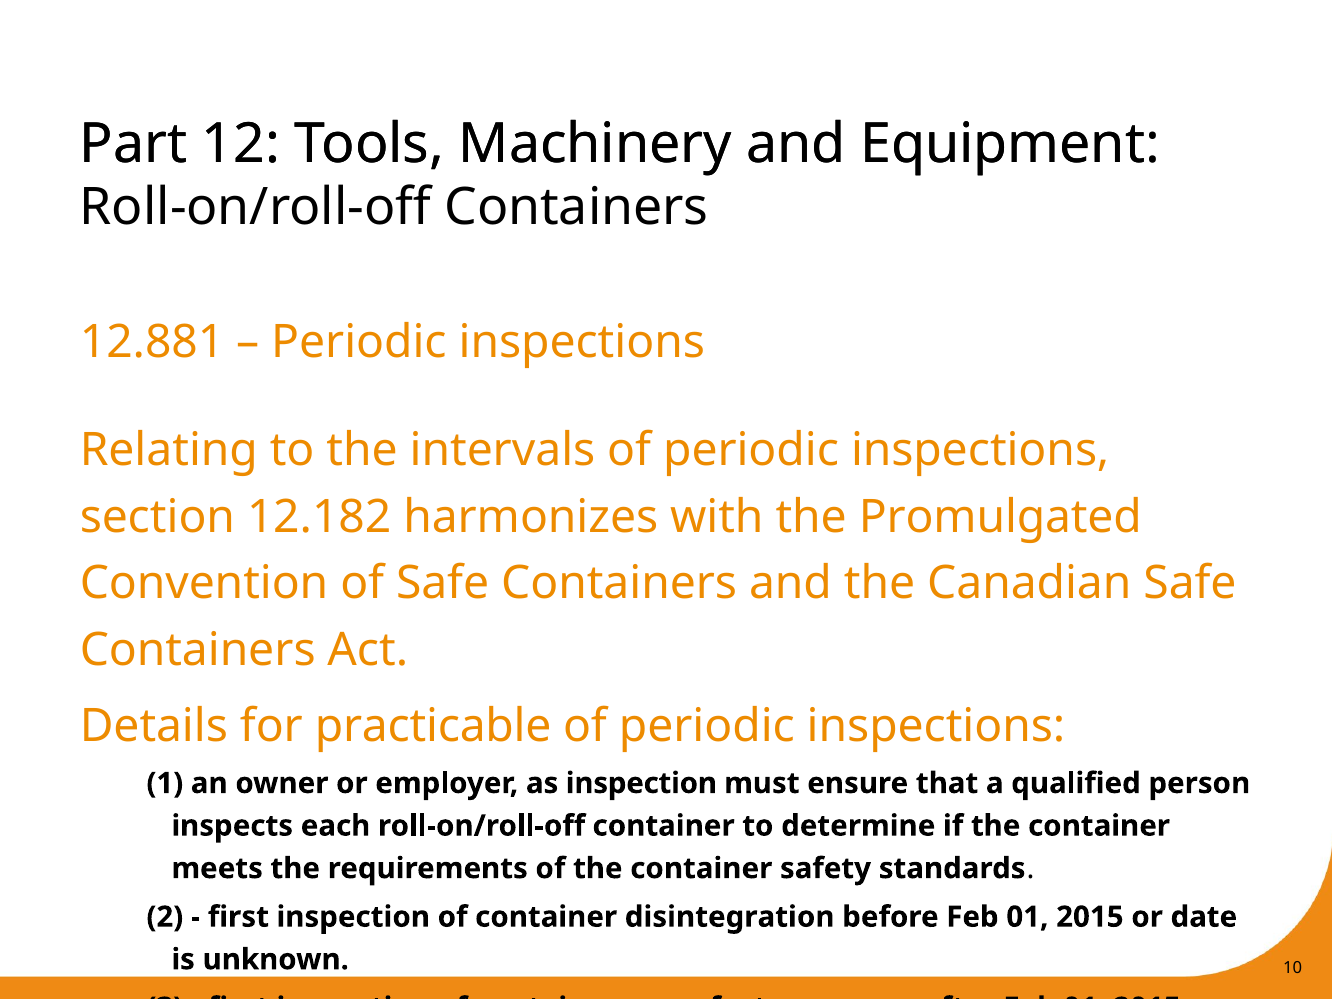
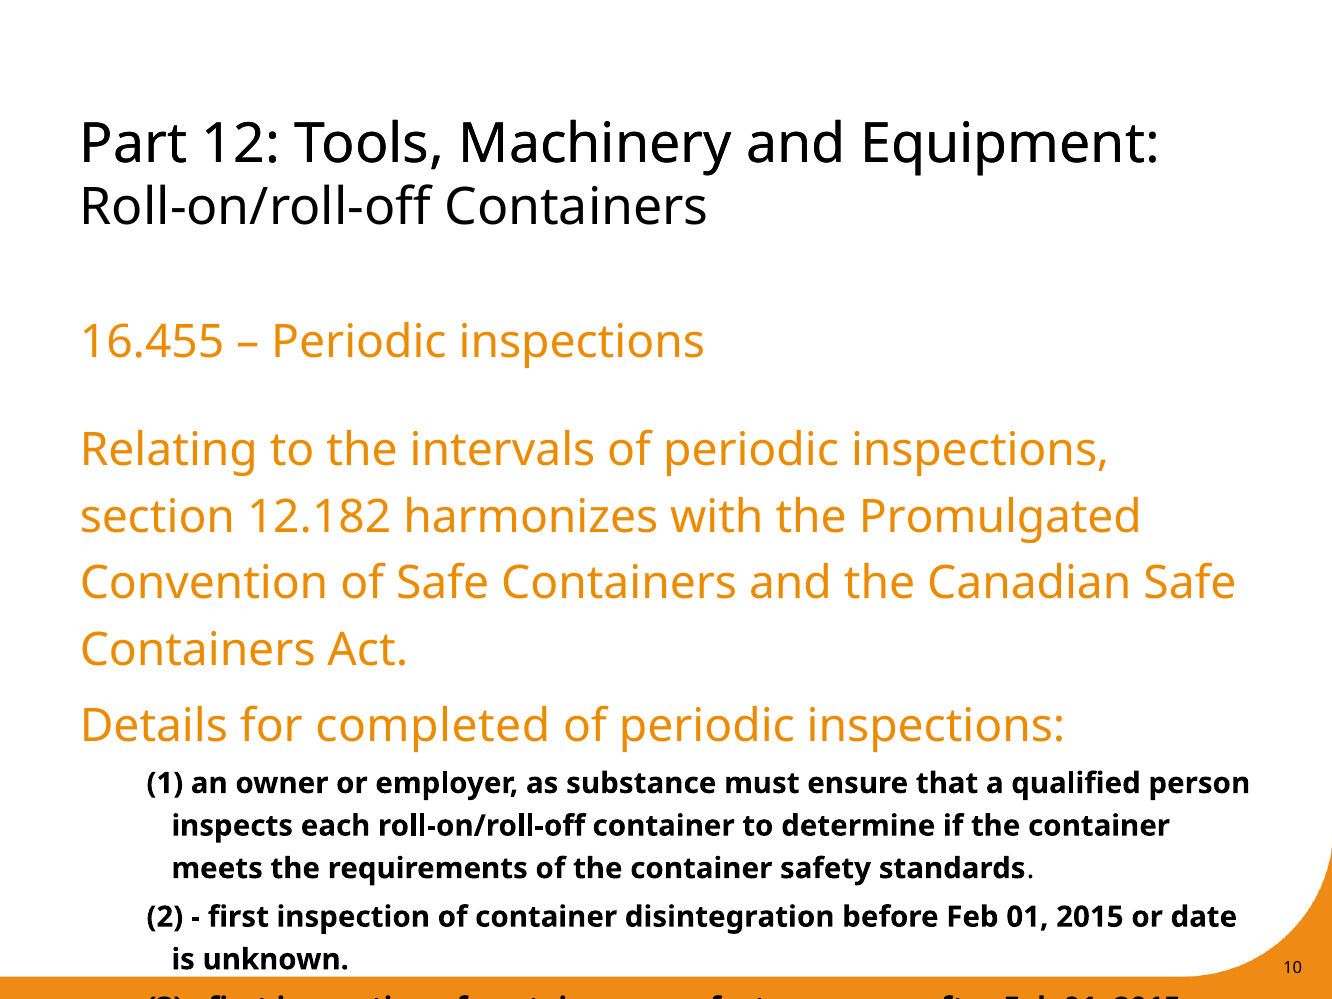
12.881: 12.881 -> 16.455
practicable: practicable -> completed
as inspection: inspection -> substance
